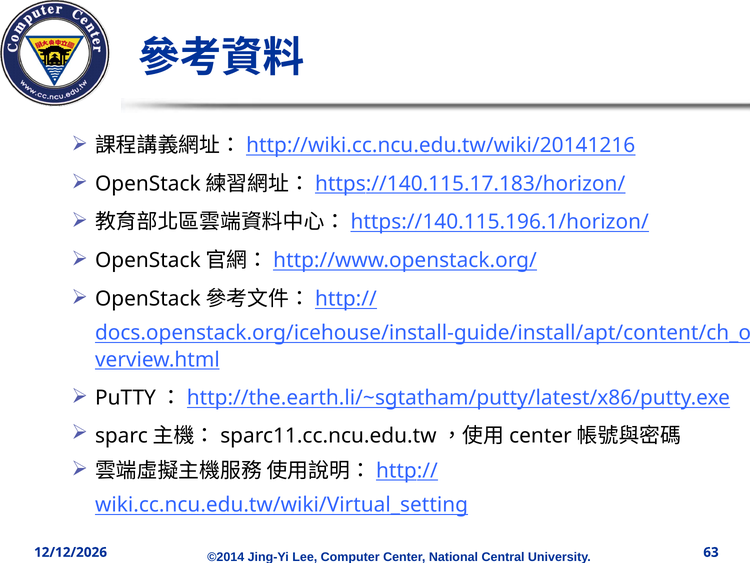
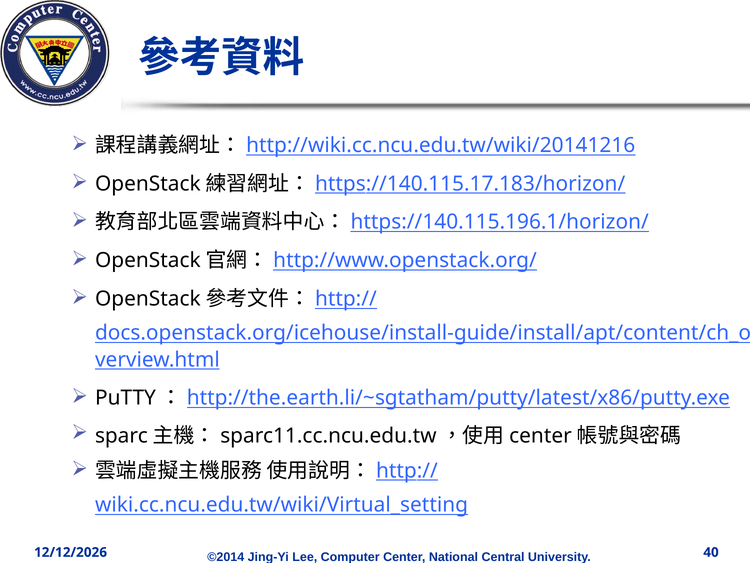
63: 63 -> 40
